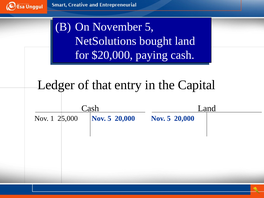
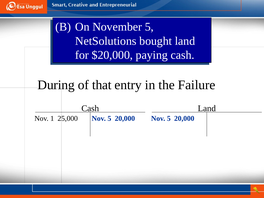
Ledger: Ledger -> During
Capital: Capital -> Failure
